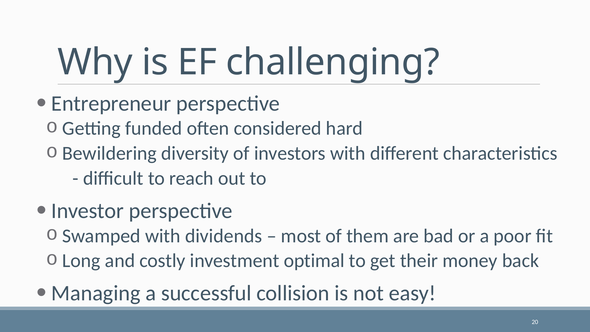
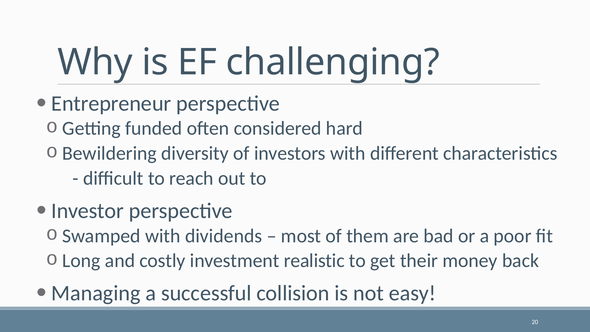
optimal: optimal -> realistic
